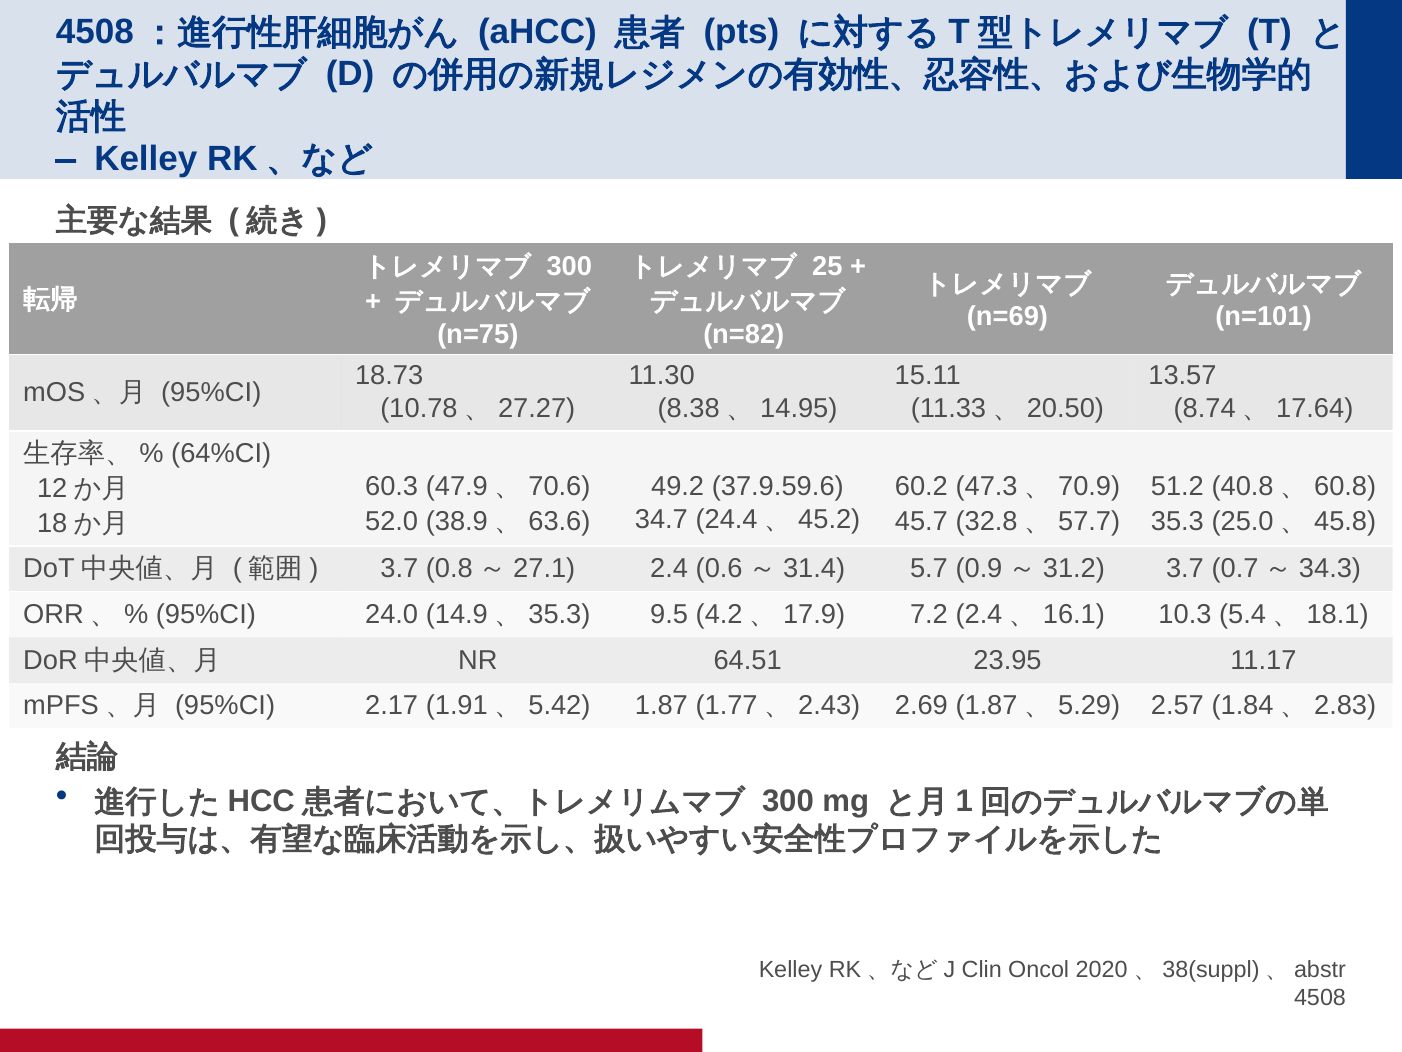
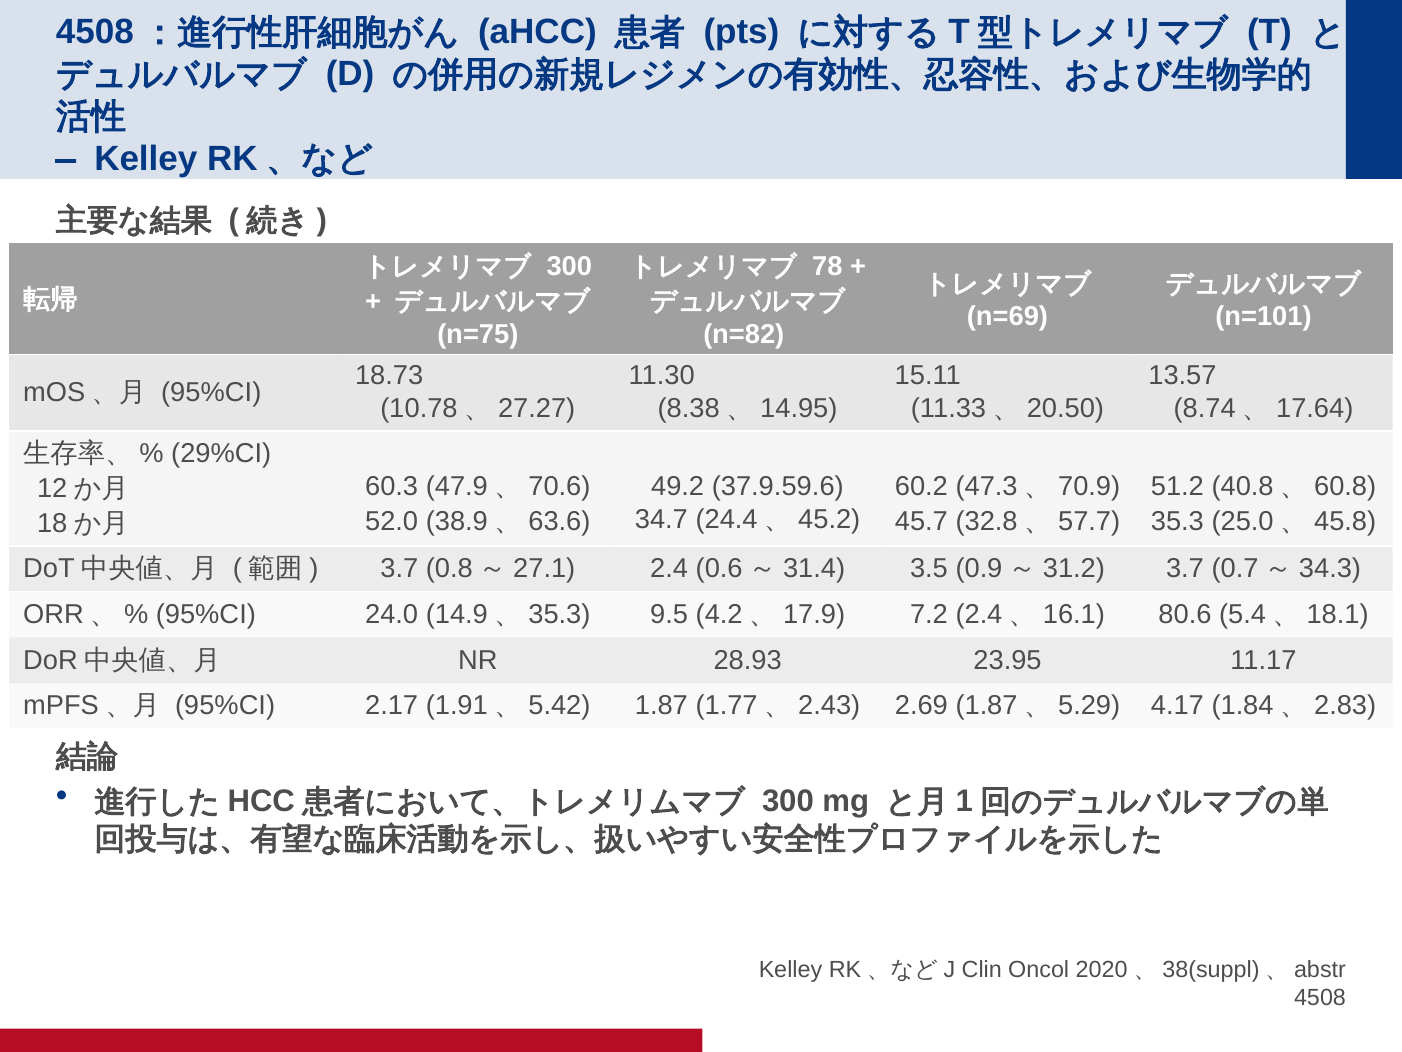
25: 25 -> 78
64%CI: 64%CI -> 29%CI
5.7: 5.7 -> 3.5
10.3: 10.3 -> 80.6
64.51: 64.51 -> 28.93
2.57: 2.57 -> 4.17
